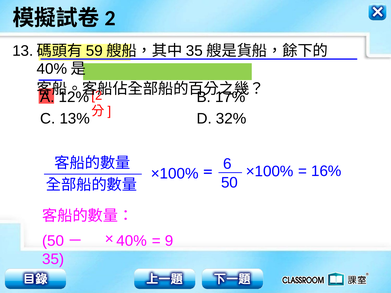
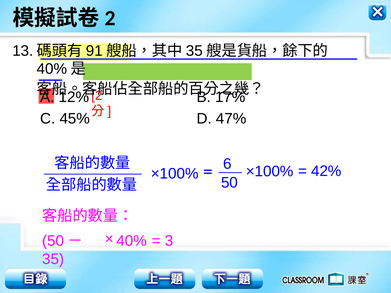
59: 59 -> 91
13%: 13% -> 45%
32%: 32% -> 47%
16%: 16% -> 42%
9: 9 -> 3
